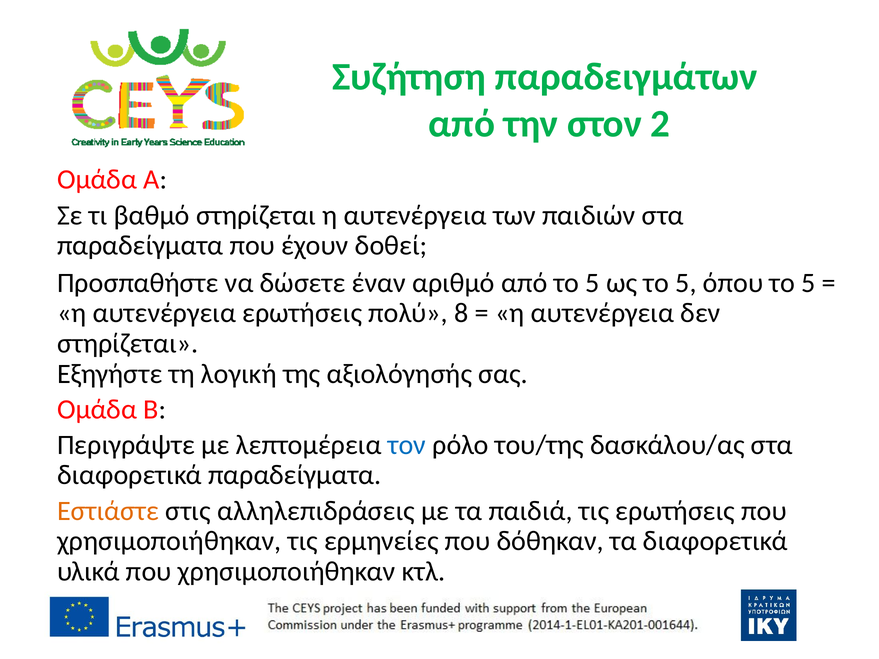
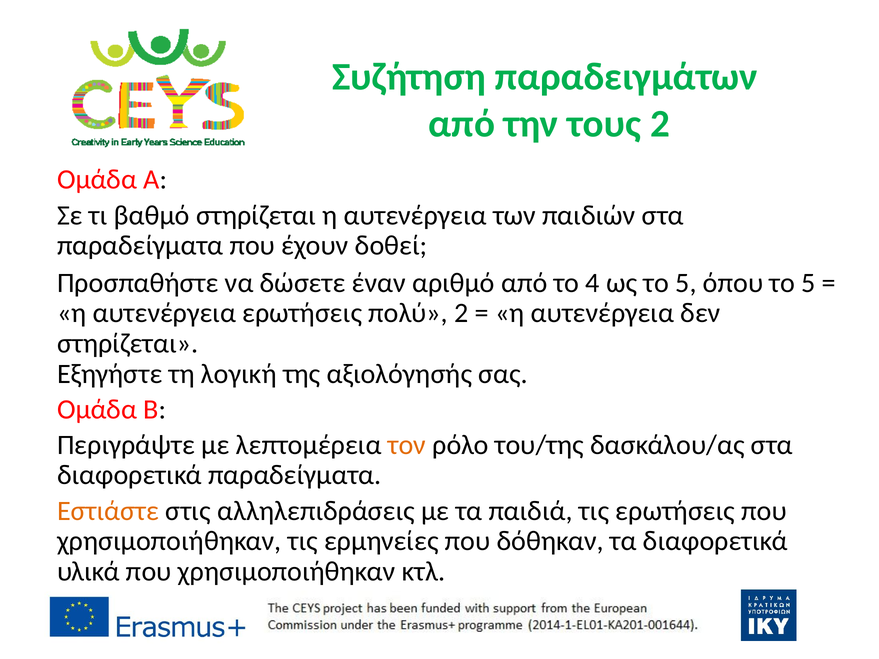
στον: στον -> τους
από το 5: 5 -> 4
πολύ 8: 8 -> 2
τον colour: blue -> orange
